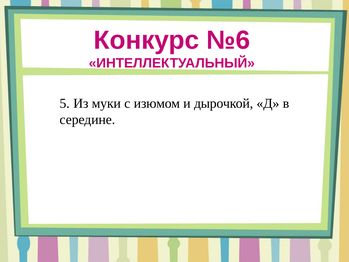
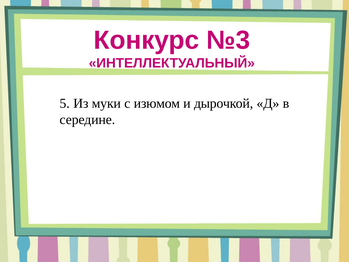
№6: №6 -> №3
